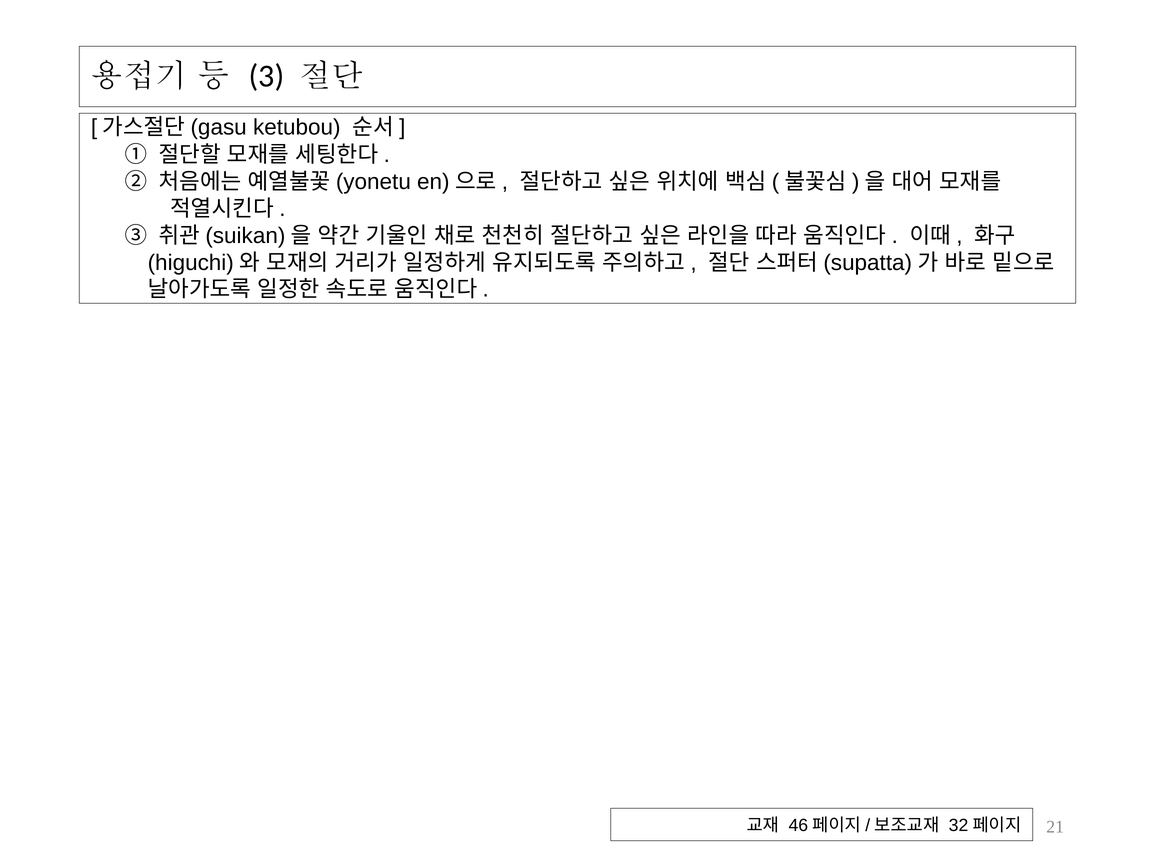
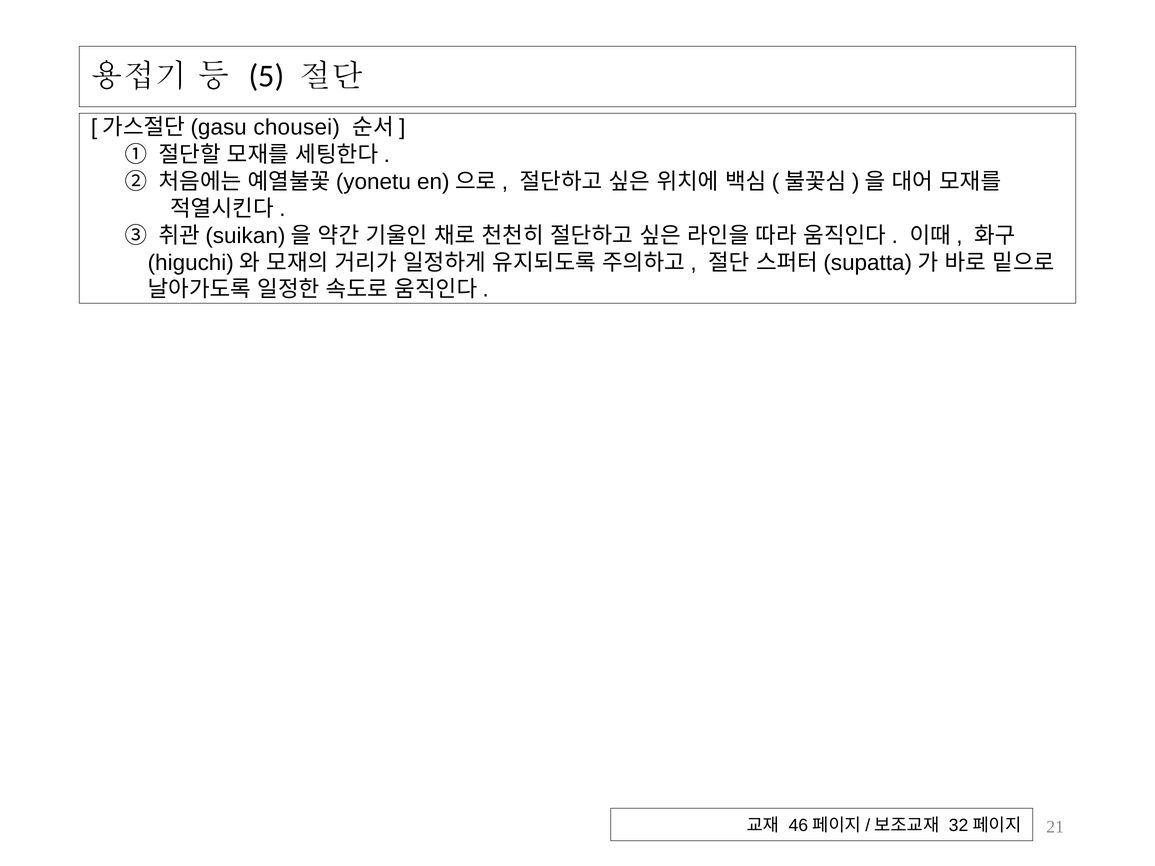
3: 3 -> 5
ketubou: ketubou -> chousei
